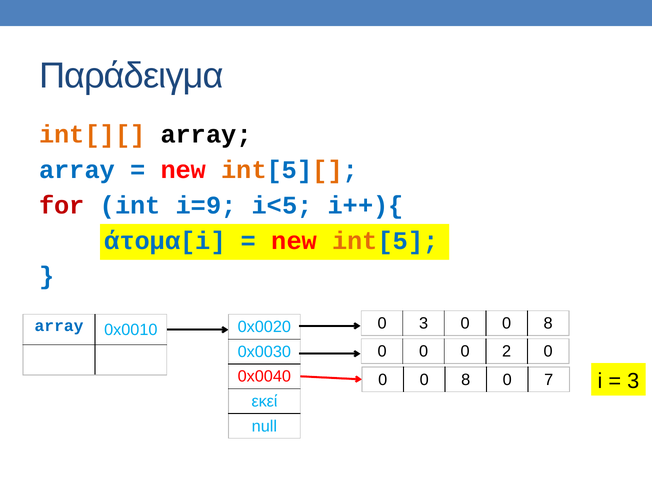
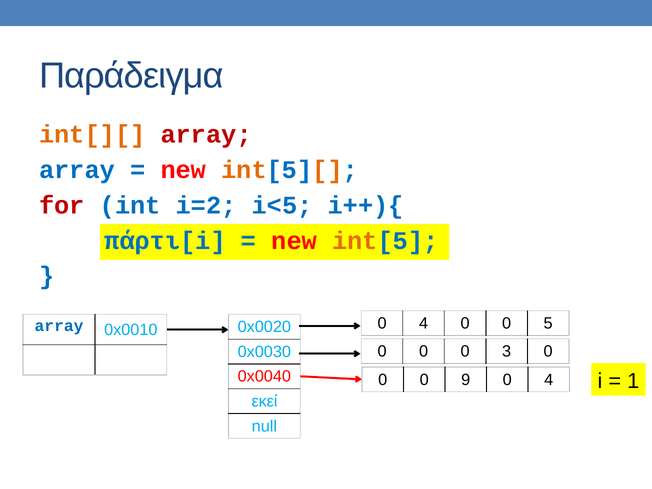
array at (206, 134) colour: black -> red
i=9: i=9 -> i=2
άτομα[i: άτομα[i -> πάρτι[i
3 at (424, 323): 3 -> 4
8 at (548, 323): 8 -> 5
2: 2 -> 3
8 at (466, 380): 8 -> 9
7 at (549, 380): 7 -> 4
3 at (633, 381): 3 -> 1
